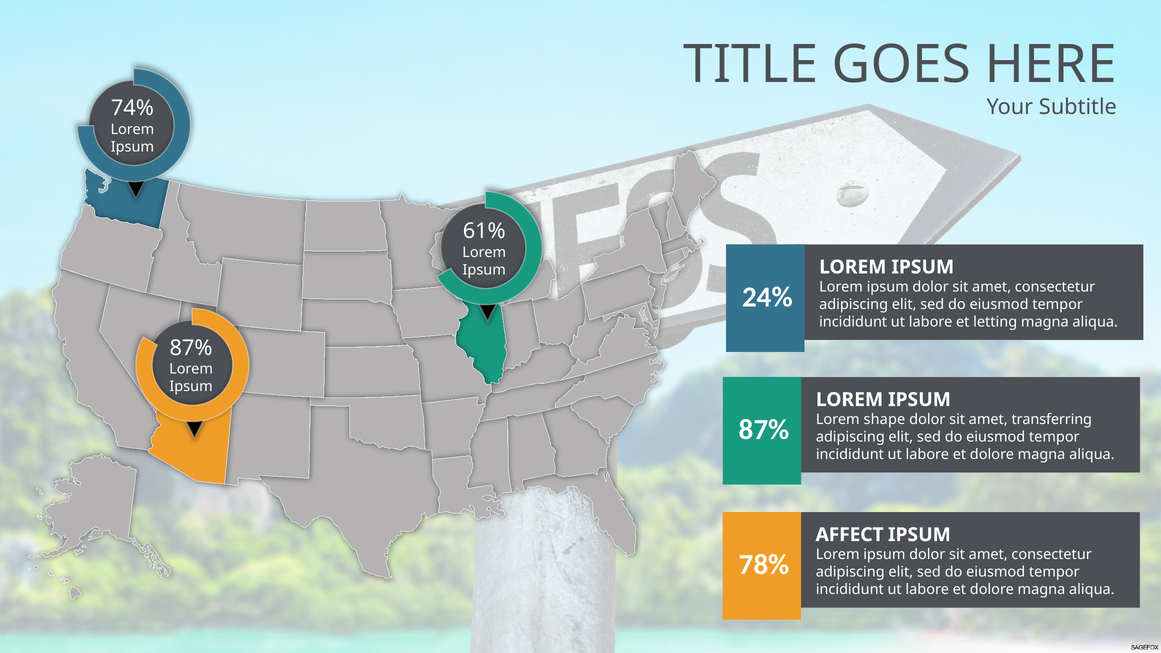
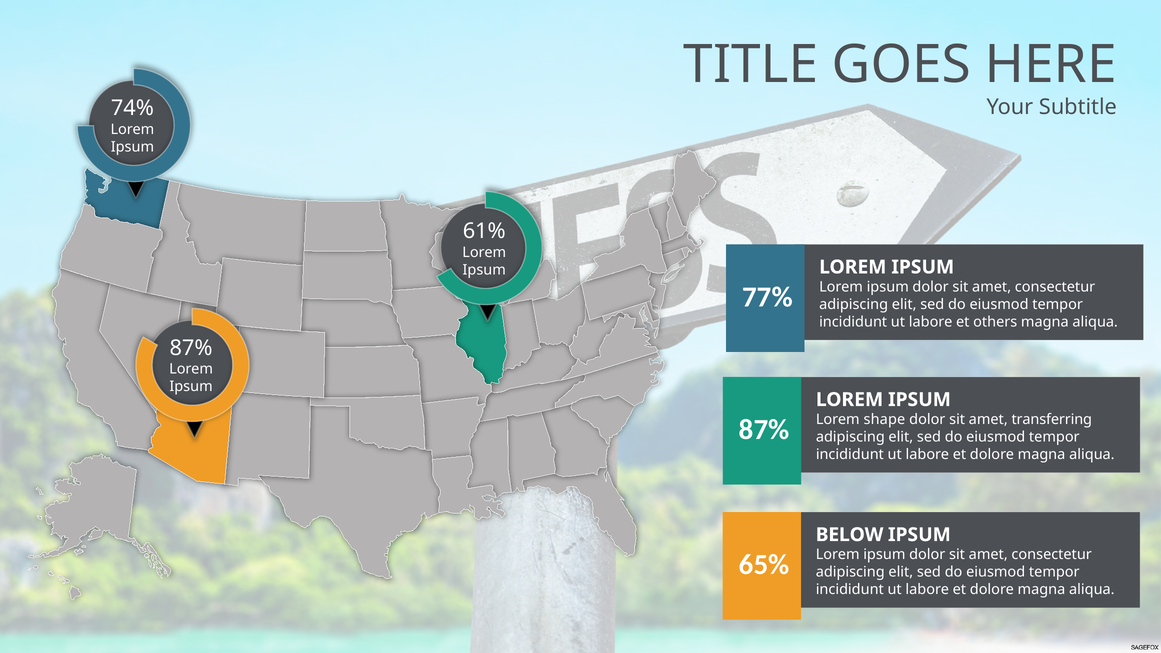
24%: 24% -> 77%
letting: letting -> others
AFFECT: AFFECT -> BELOW
78%: 78% -> 65%
